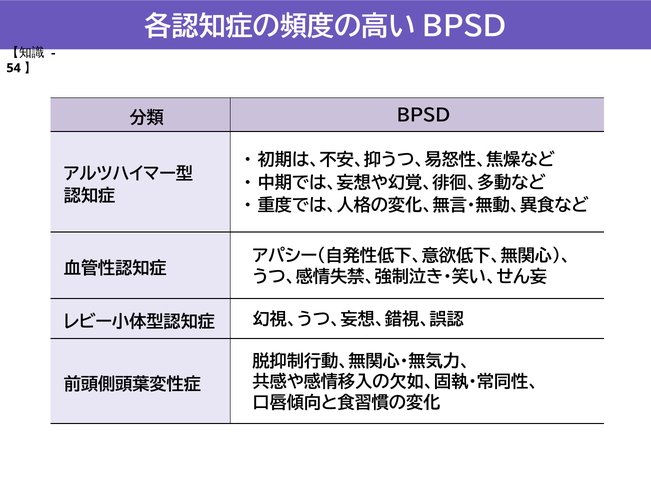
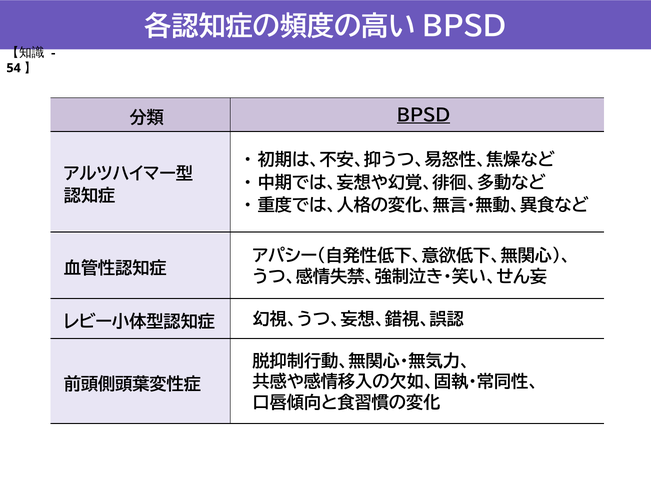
BPSD underline: none -> present
